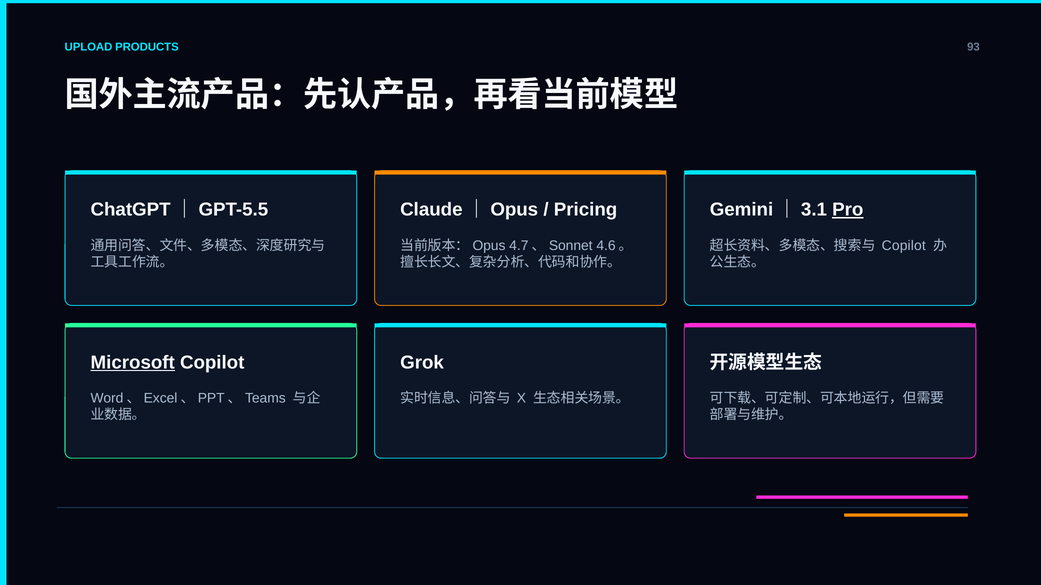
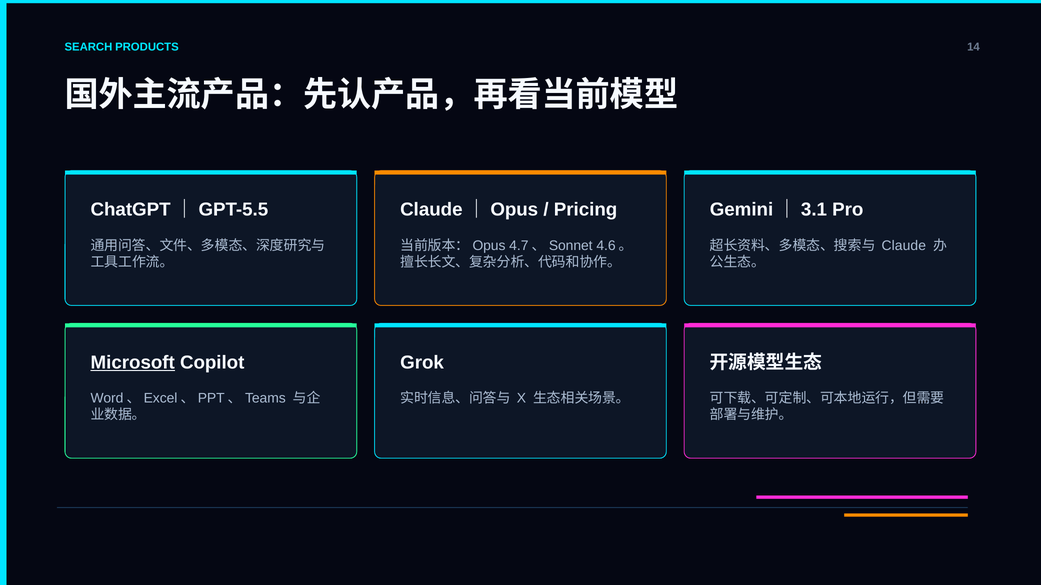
UPLOAD: UPLOAD -> SEARCH
93: 93 -> 14
Pro underline: present -> none
Copilot at (904, 246): Copilot -> Claude
